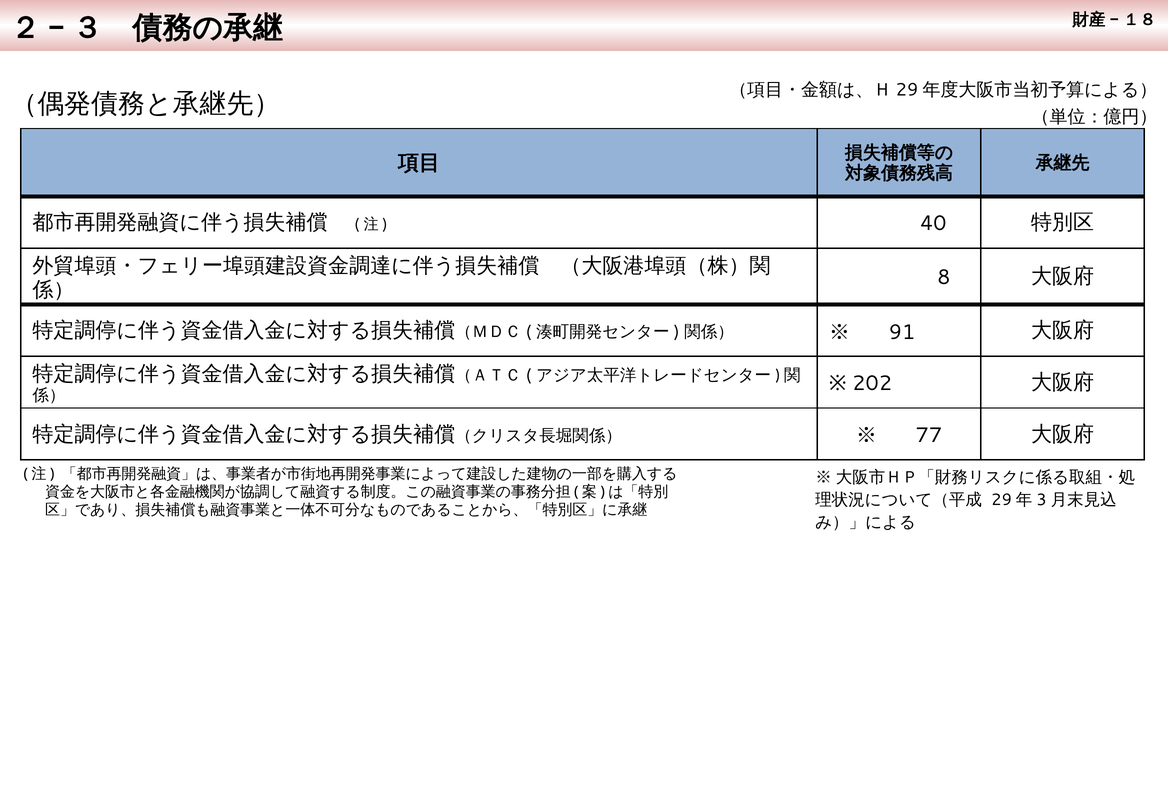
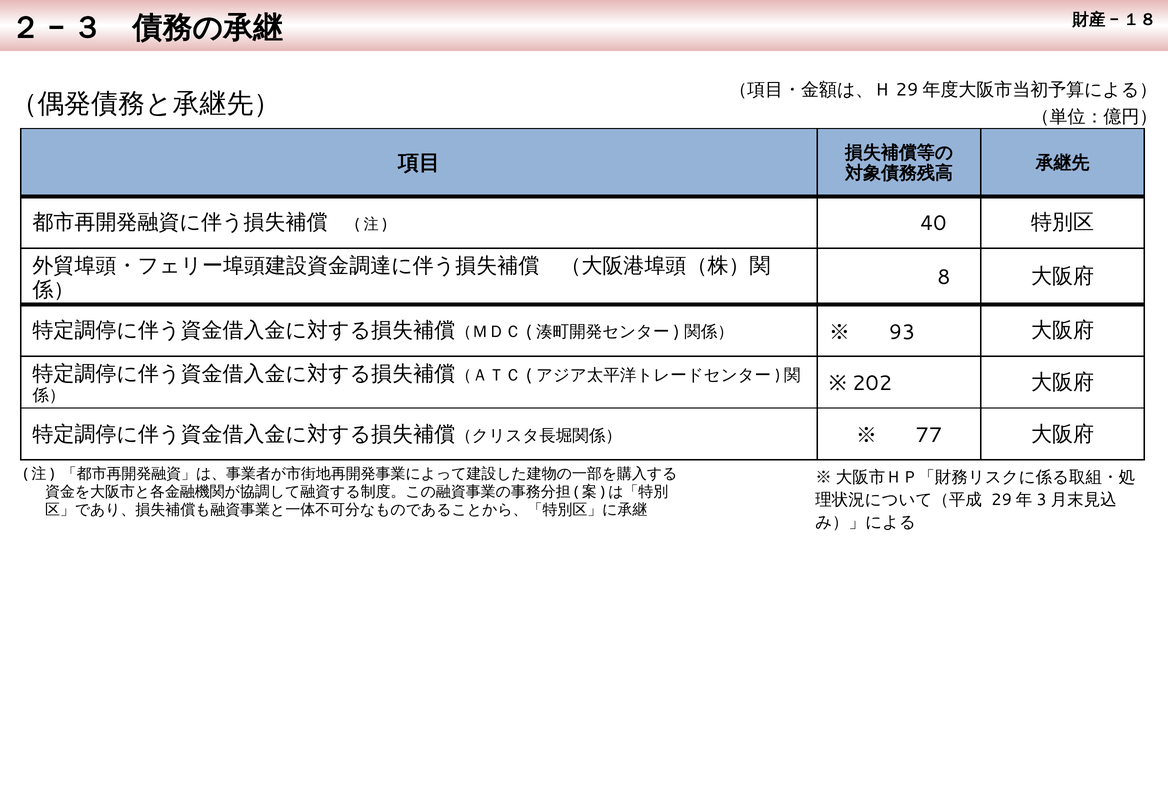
91: 91 -> 93
